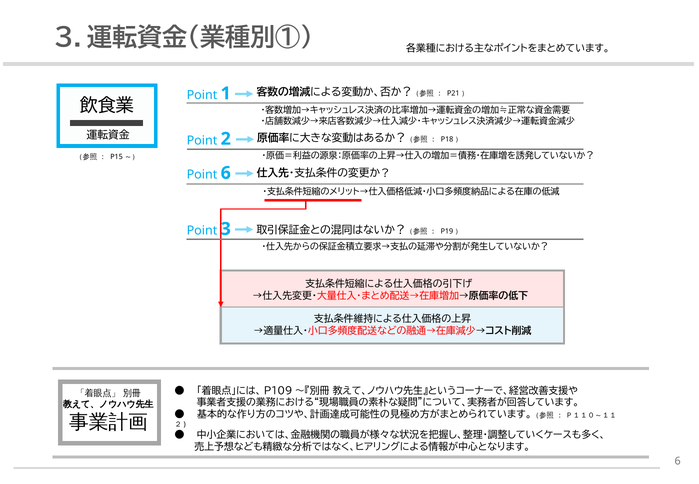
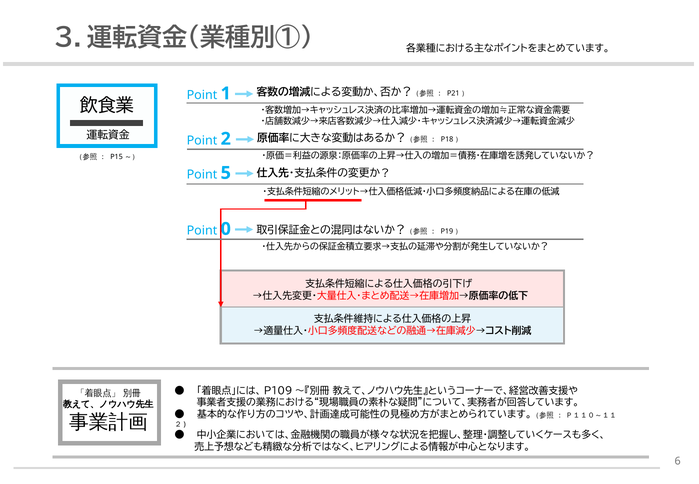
Point 6: 6 -> 5
3: 3 -> 0
